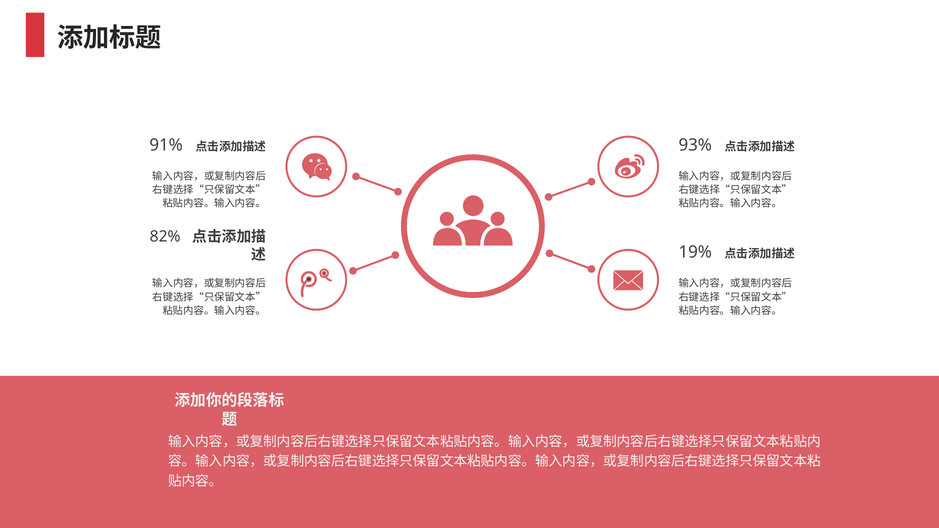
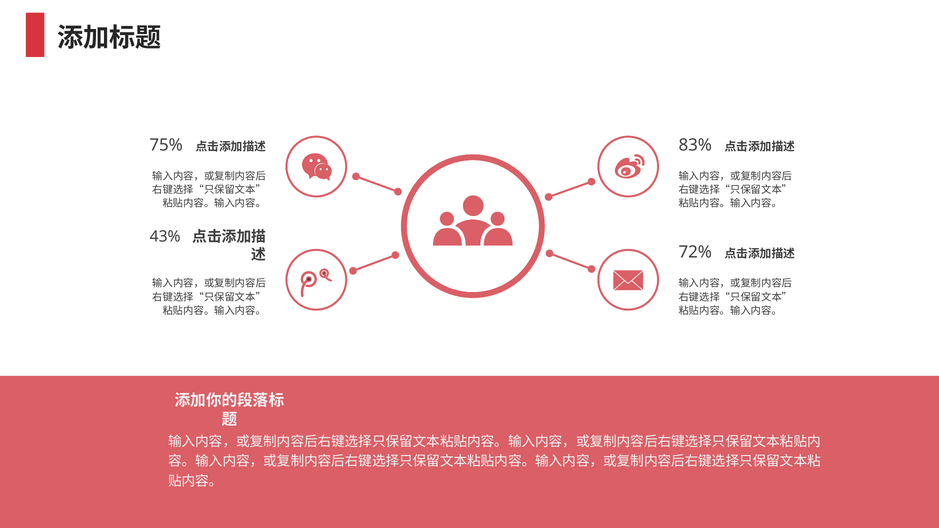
91%: 91% -> 75%
93%: 93% -> 83%
82%: 82% -> 43%
19%: 19% -> 72%
